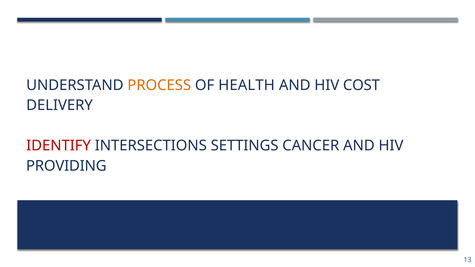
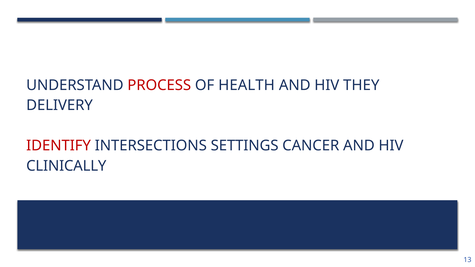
PROCESS colour: orange -> red
COST: COST -> THEY
PROVIDING: PROVIDING -> CLINICALLY
